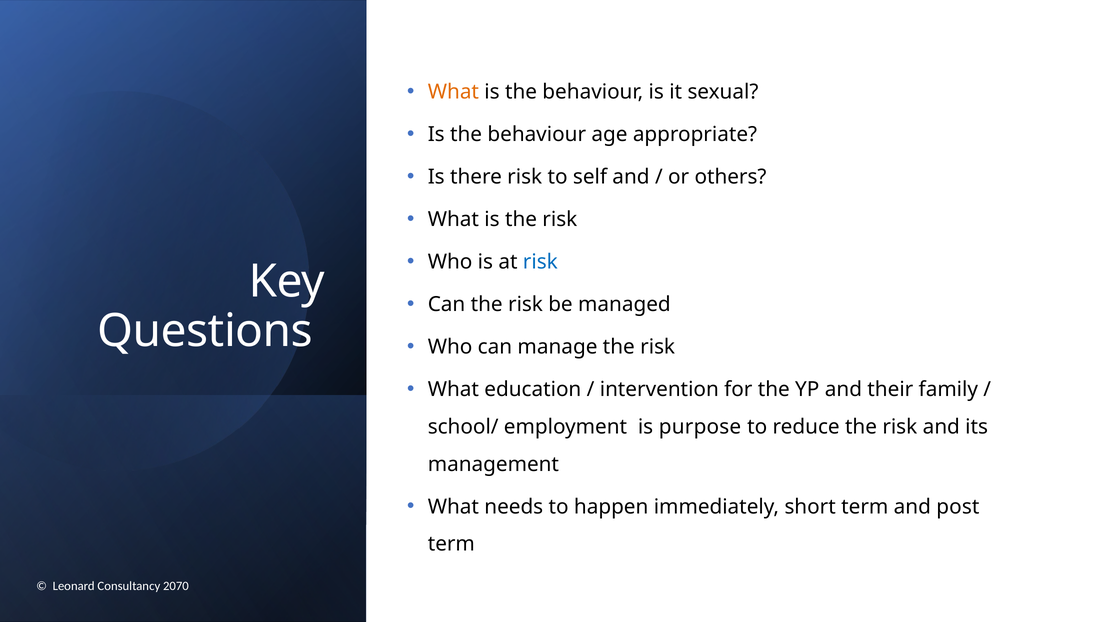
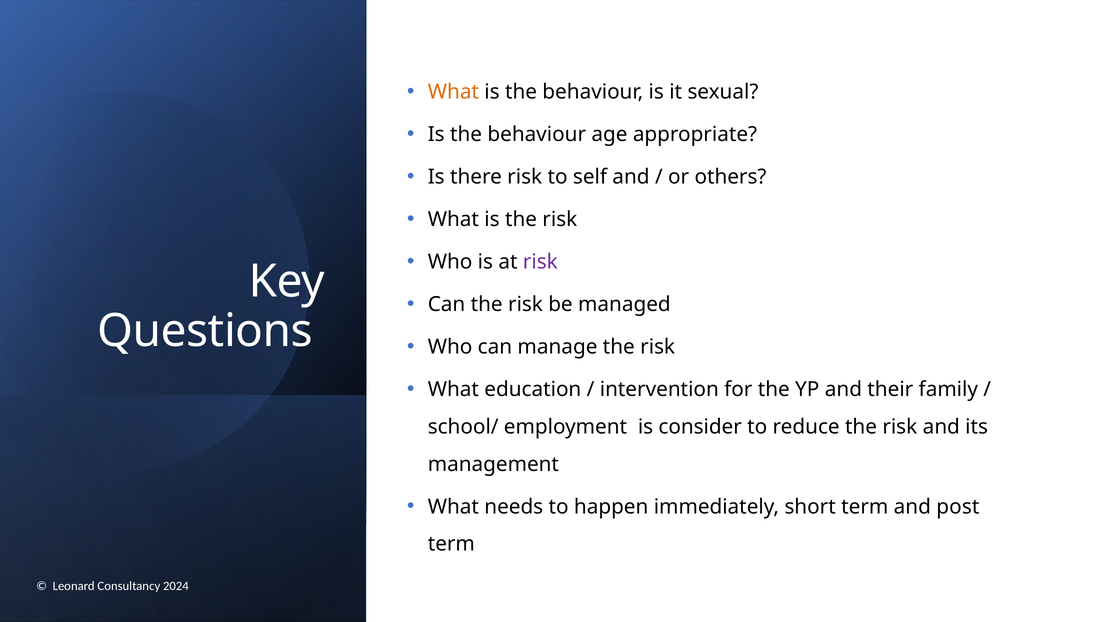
risk at (540, 262) colour: blue -> purple
purpose: purpose -> consider
2070: 2070 -> 2024
